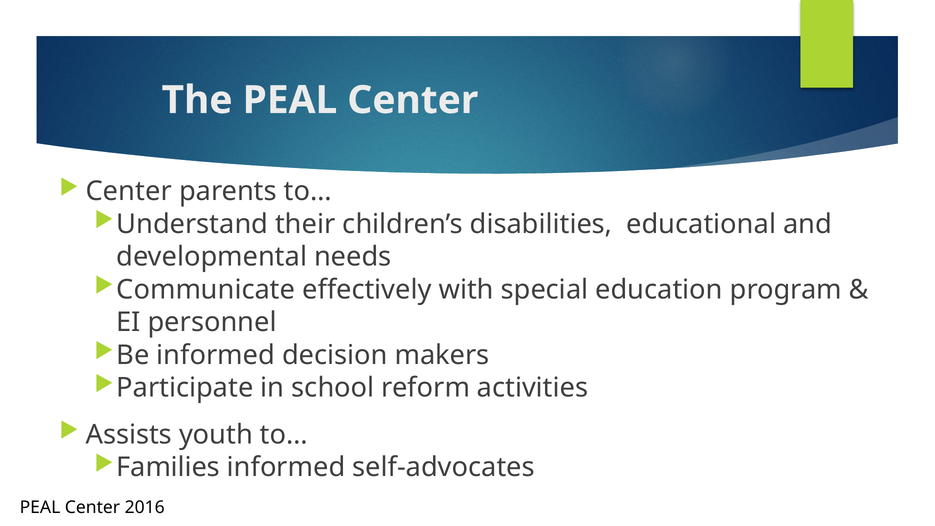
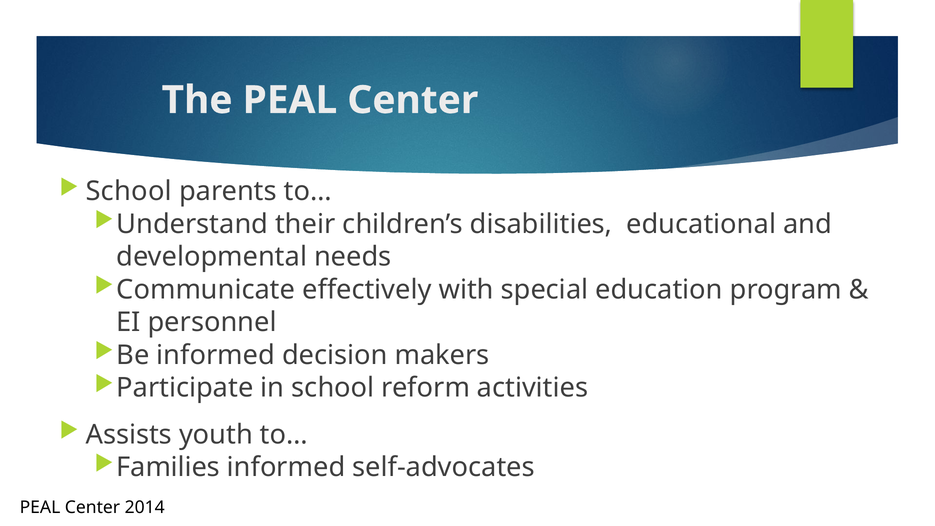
Center at (129, 191): Center -> School
2016: 2016 -> 2014
